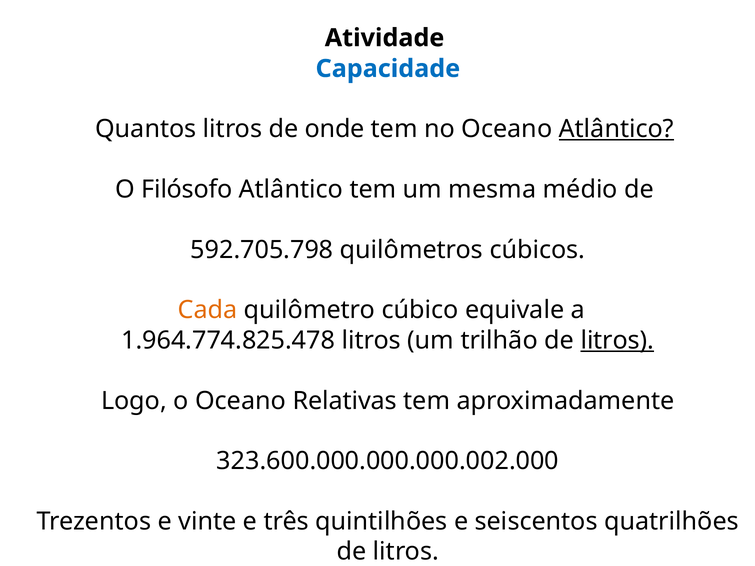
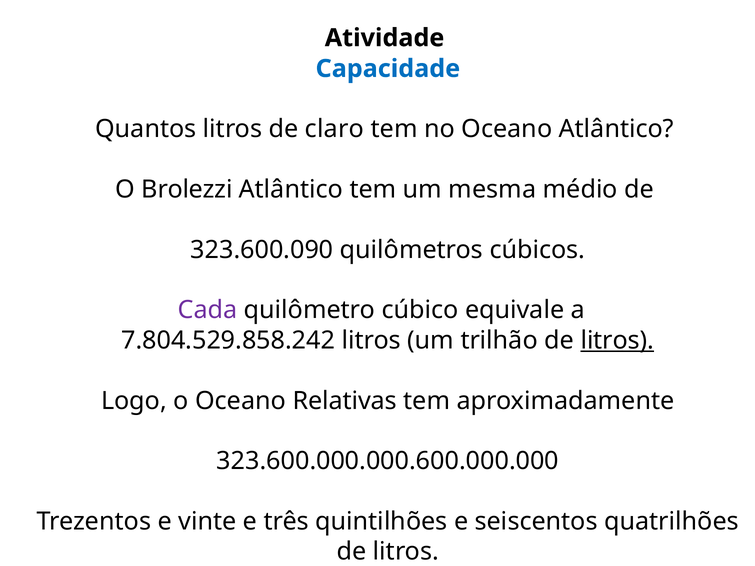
onde: onde -> claro
Atlântico at (616, 129) underline: present -> none
Filósofo: Filósofo -> Brolezzi
592.705.798: 592.705.798 -> 323.600.090
Cada colour: orange -> purple
1.964.774.825.478: 1.964.774.825.478 -> 7.804.529.858.242
323.600.000.000.000.002.000: 323.600.000.000.000.002.000 -> 323.600.000.000.600.000.000
